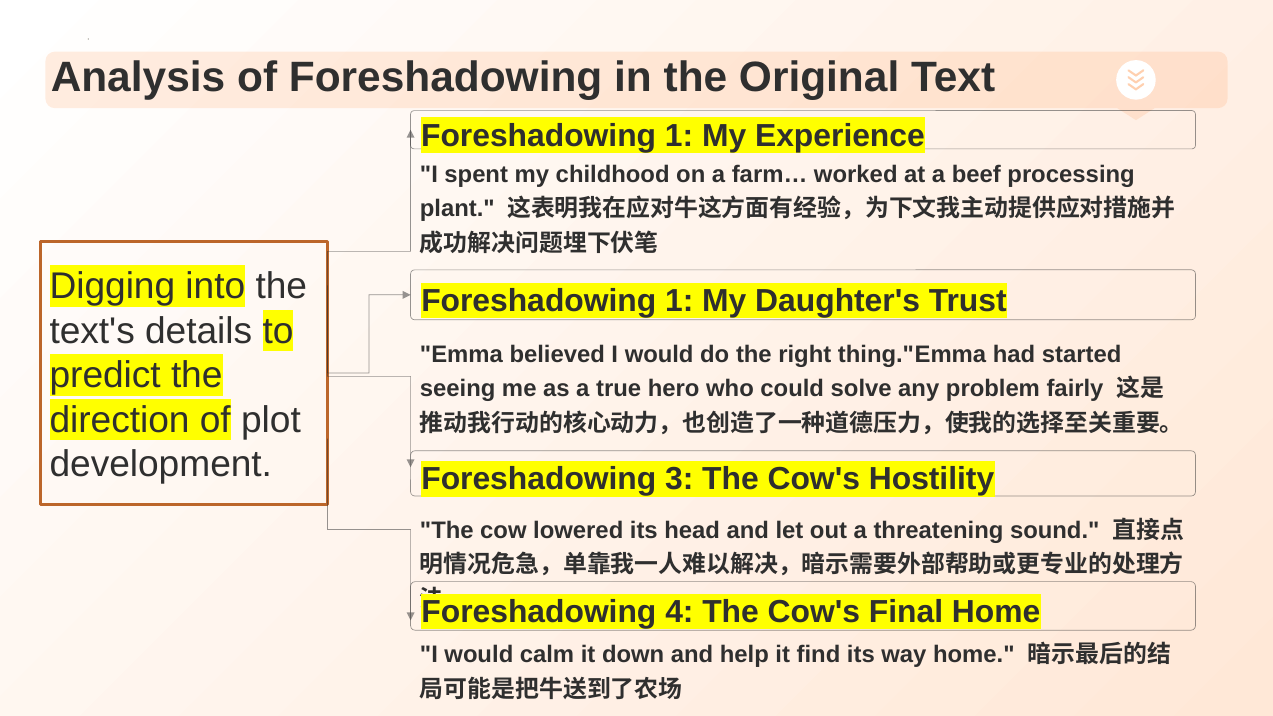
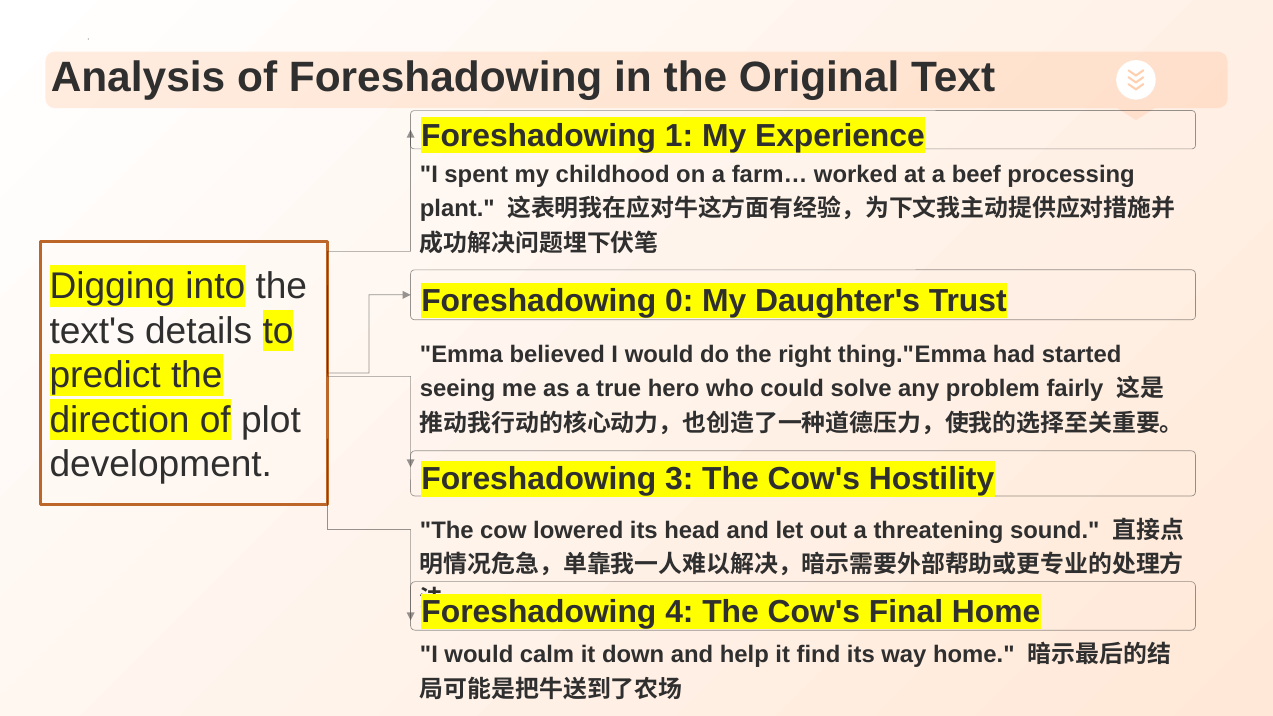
1 at (679, 301): 1 -> 0
